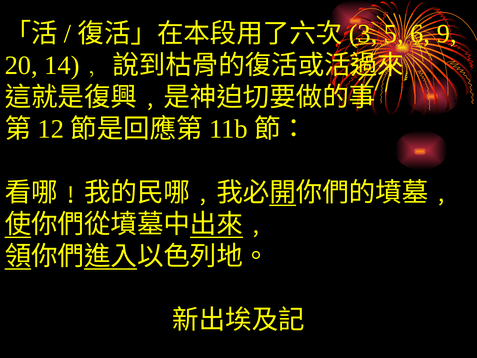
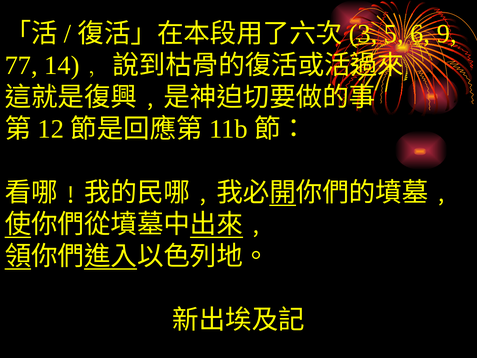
20: 20 -> 77
